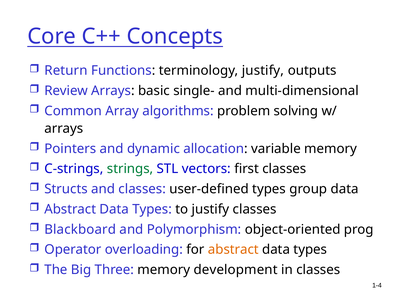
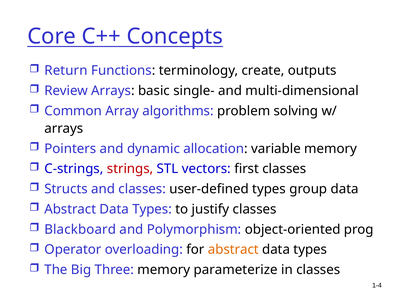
terminology justify: justify -> create
strings colour: green -> red
development: development -> parameterize
